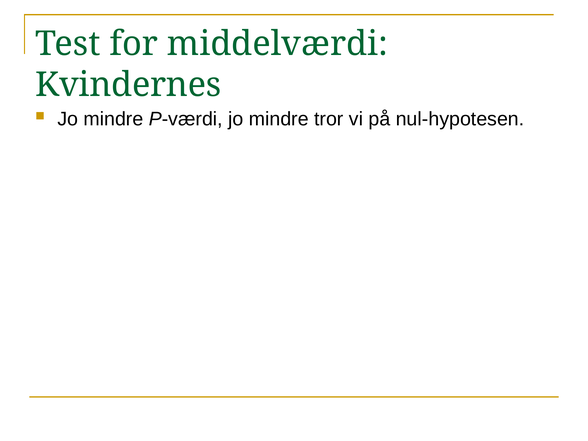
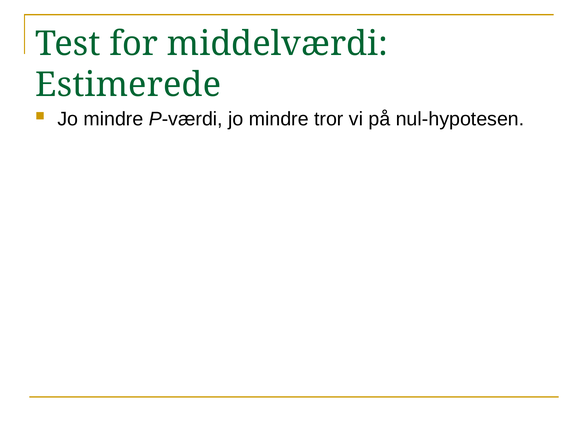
Kvindernes: Kvindernes -> Estimerede
